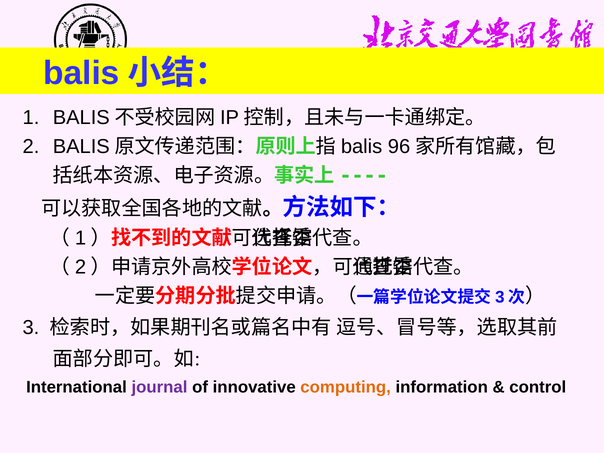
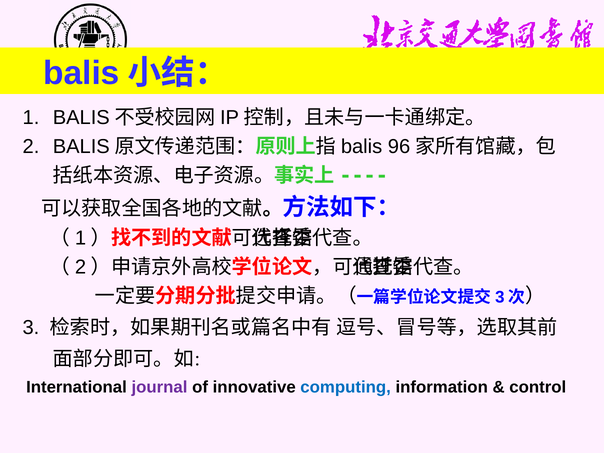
computing colour: orange -> blue
